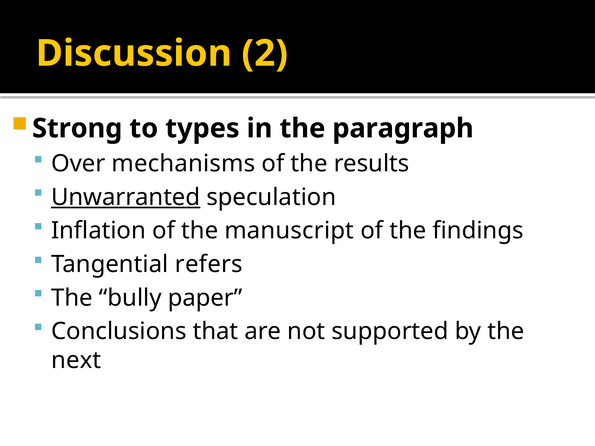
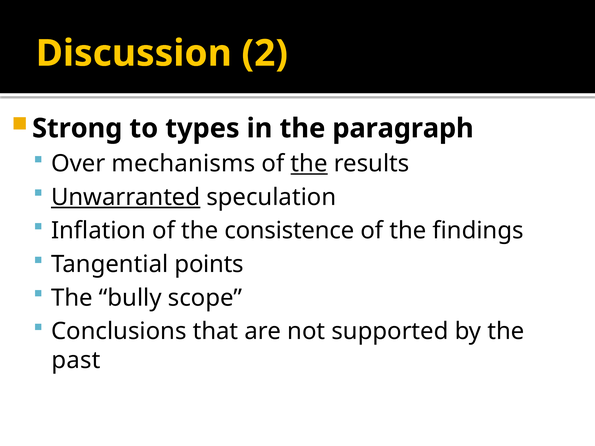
the at (309, 164) underline: none -> present
manuscript: manuscript -> consistence
refers: refers -> points
paper: paper -> scope
next: next -> past
